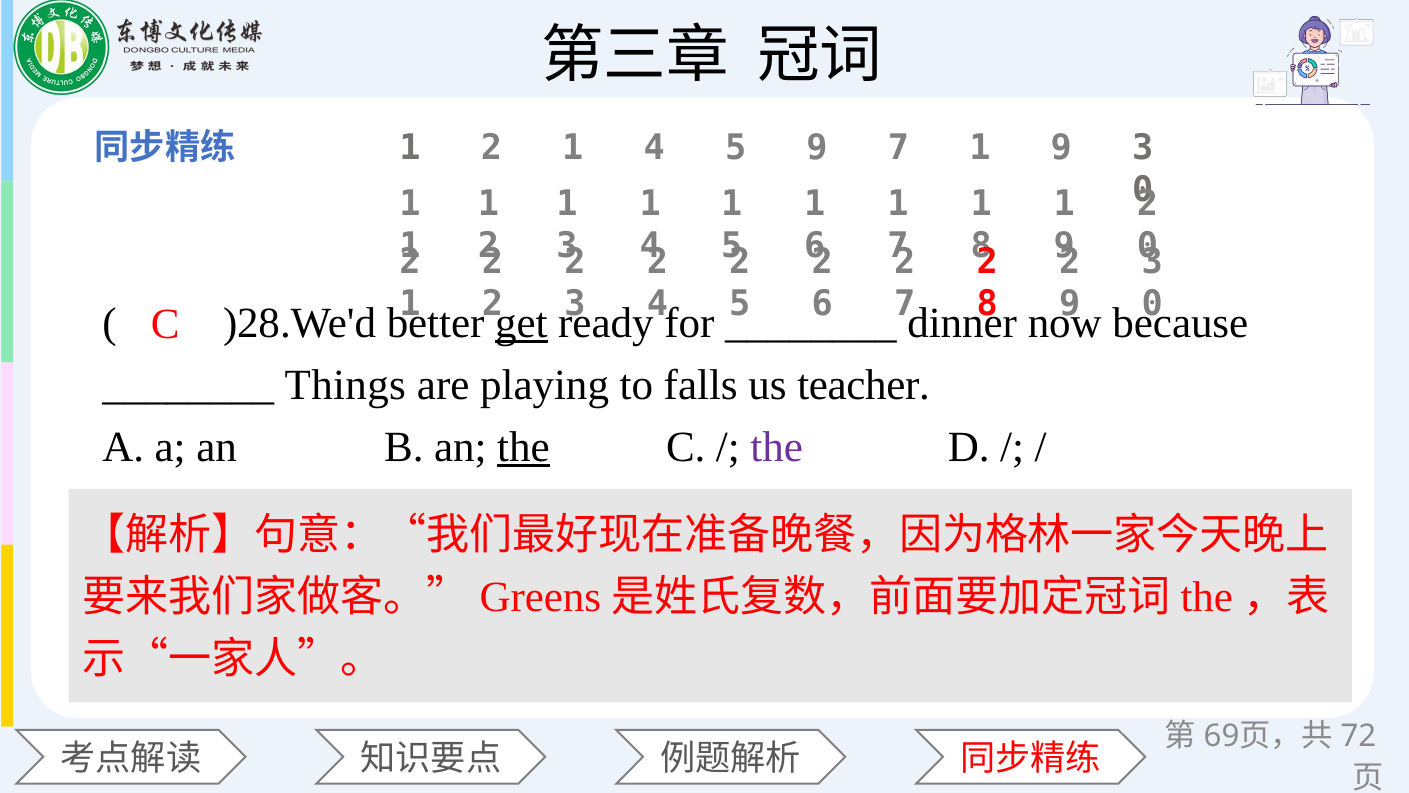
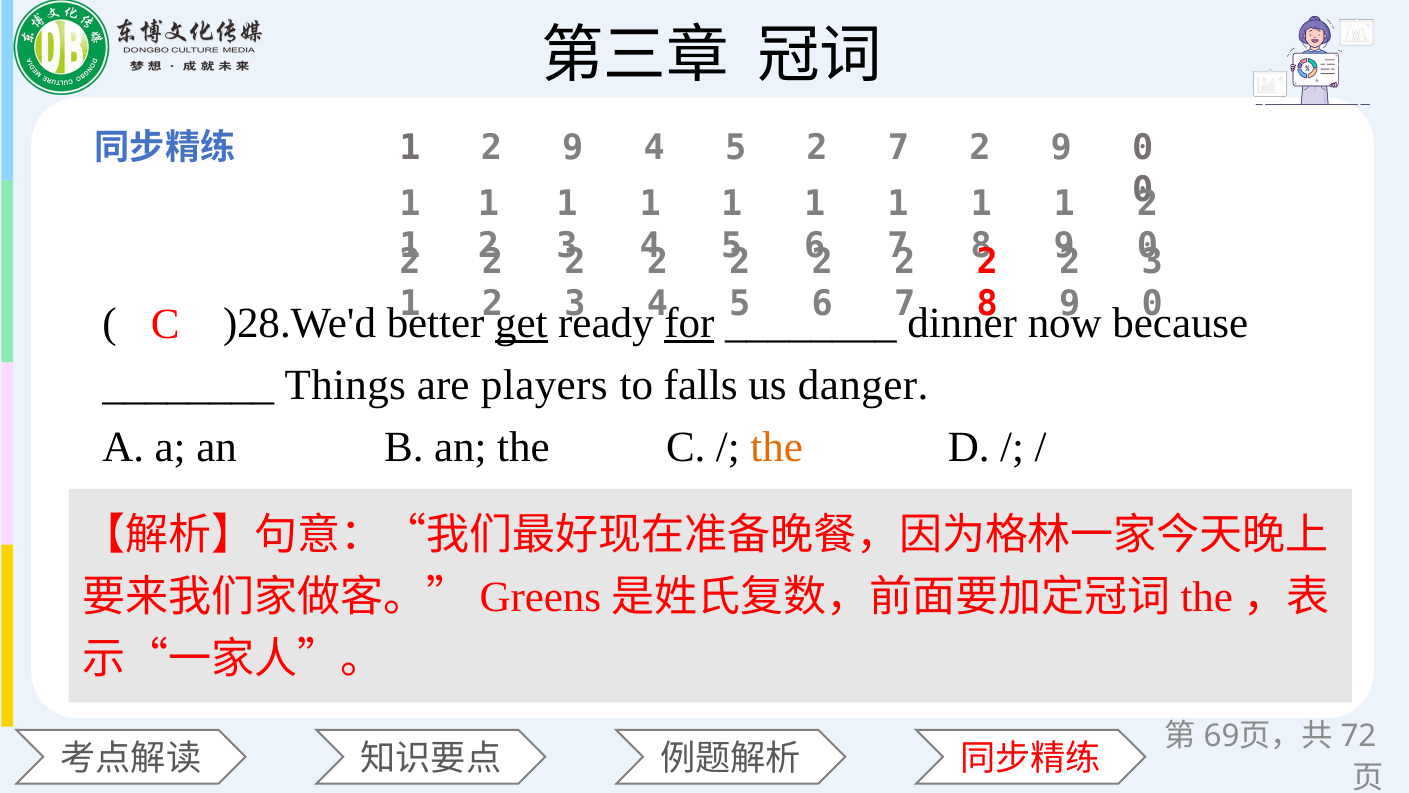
1 at (573, 148): 1 -> 9
4 5 9: 9 -> 2
1 at (980, 148): 1 -> 2
9 3: 3 -> 0
for underline: none -> present
playing: playing -> players
teacher: teacher -> danger
the at (523, 447) underline: present -> none
the at (777, 447) colour: purple -> orange
